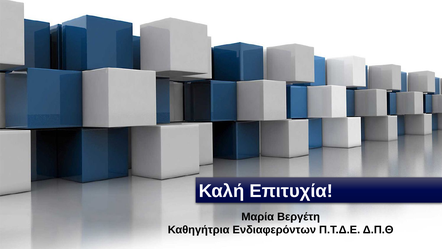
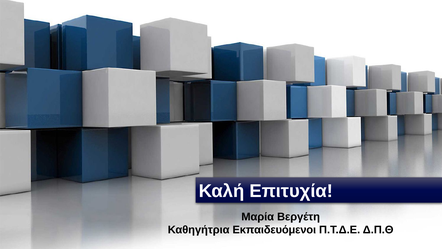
Ενδιαφερόντων: Ενδιαφερόντων -> Εκπαιδευόμενοι
